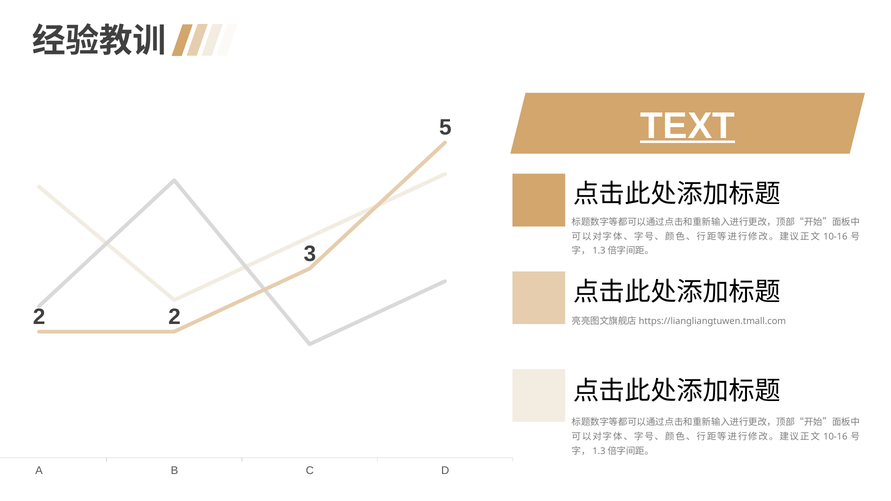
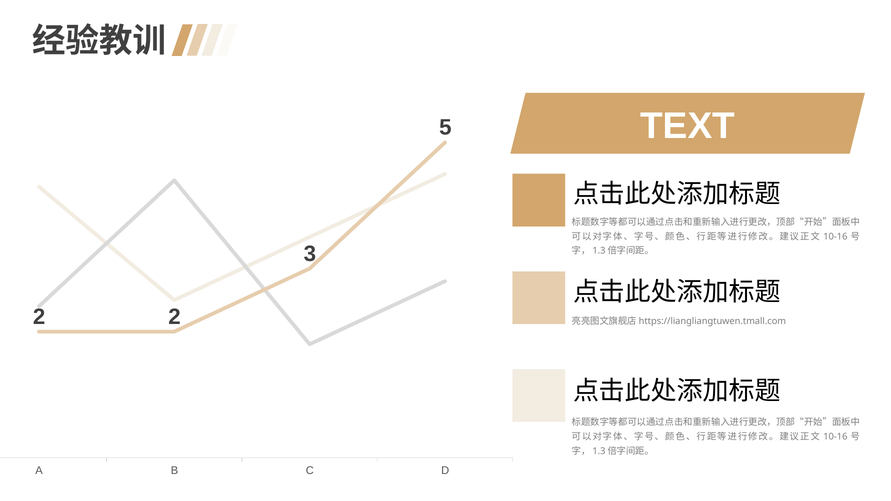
TEXT underline: present -> none
